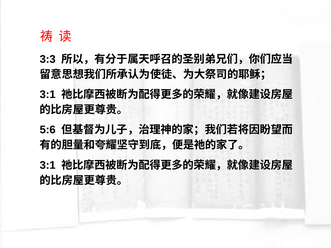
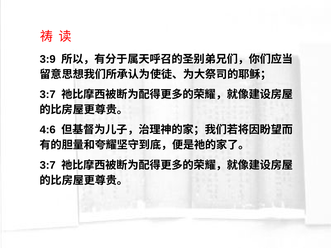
3:3: 3:3 -> 3:9
3:1 at (48, 95): 3:1 -> 3:7
5:6: 5:6 -> 4:6
3:1 at (48, 166): 3:1 -> 3:7
